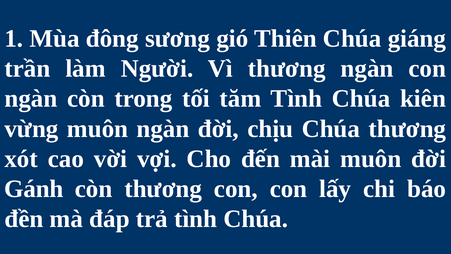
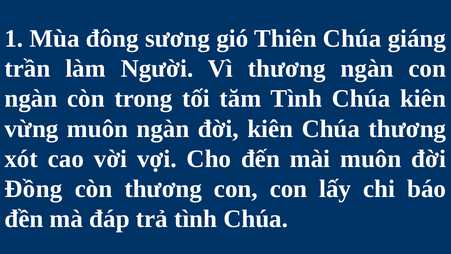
đời chịu: chịu -> kiên
Gánh: Gánh -> Đồng
